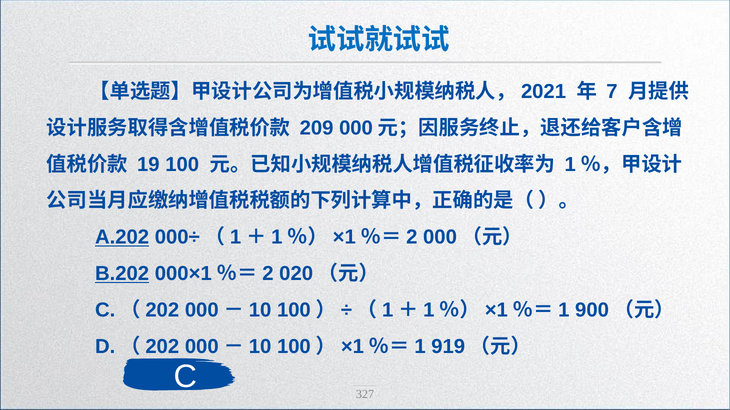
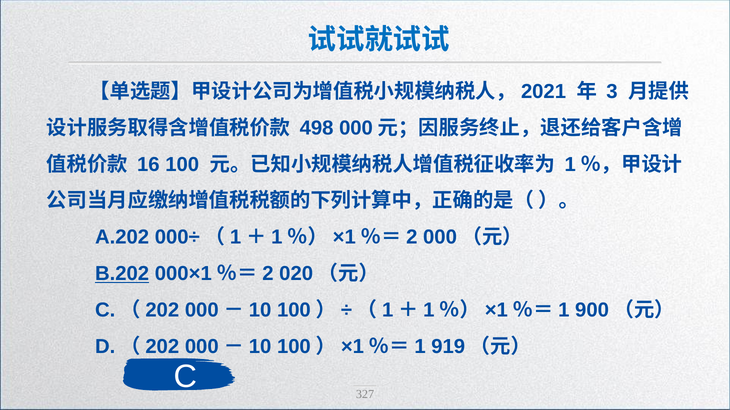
7: 7 -> 3
209: 209 -> 498
19: 19 -> 16
A.202 underline: present -> none
